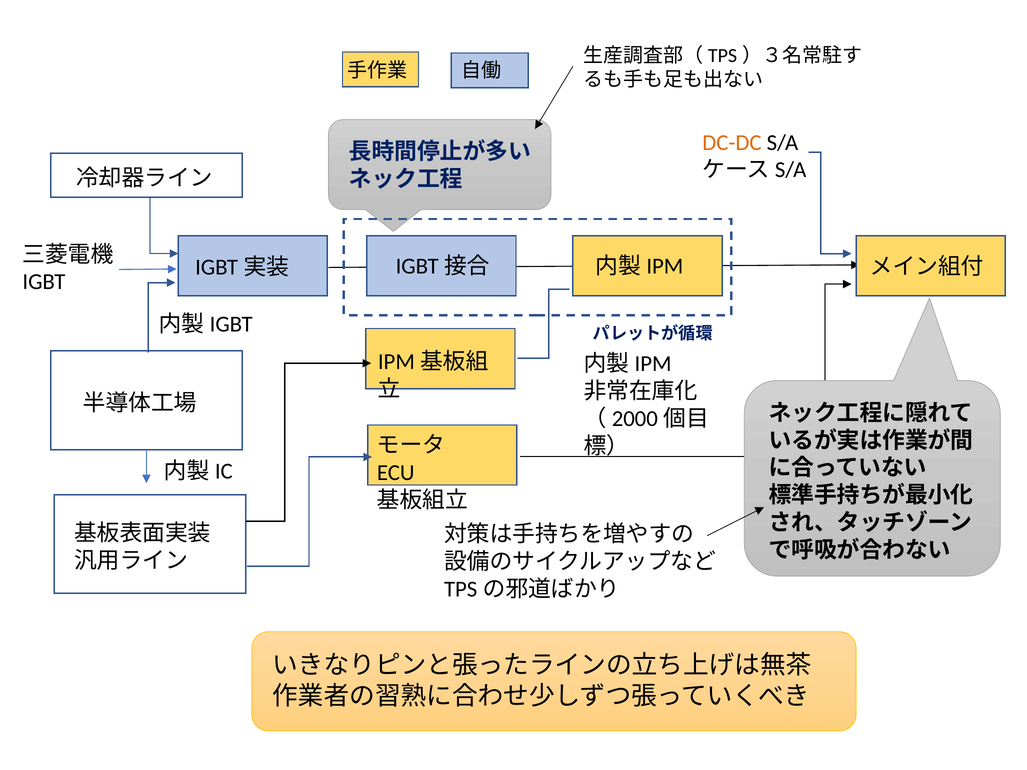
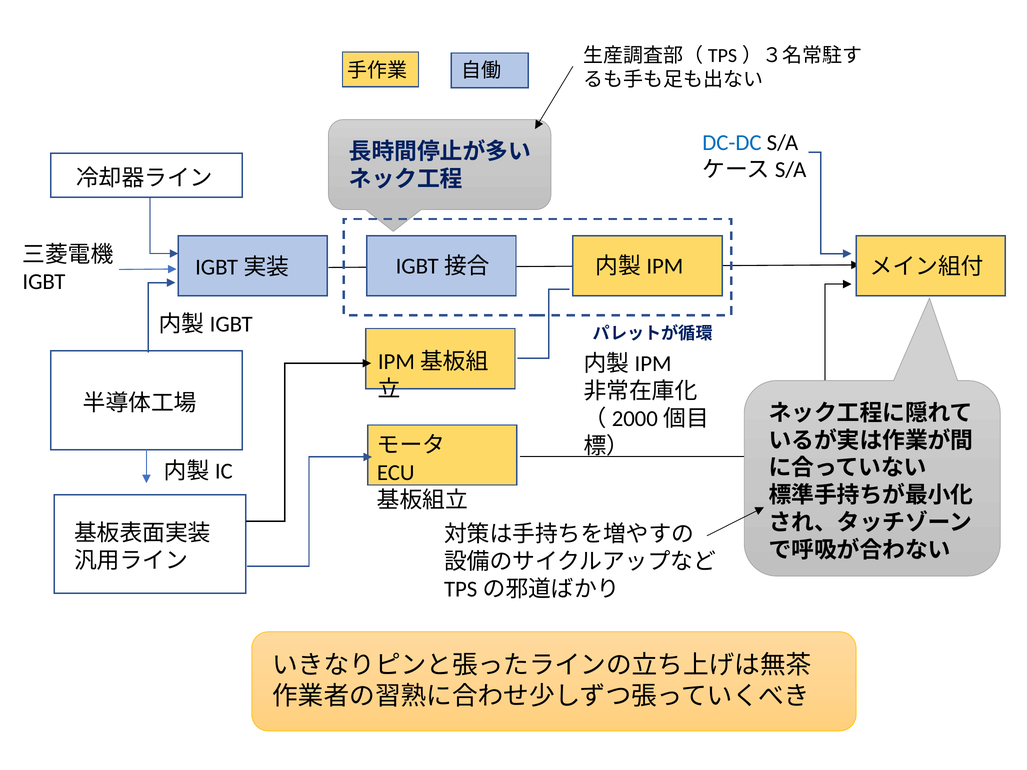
DC-DC colour: orange -> blue
